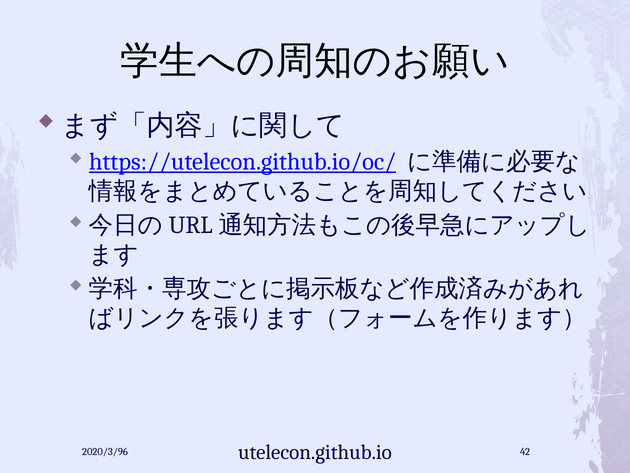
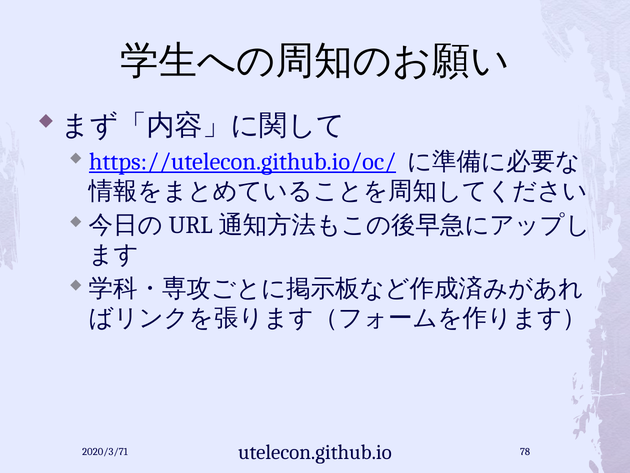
2020/3/96: 2020/3/96 -> 2020/3/71
42: 42 -> 78
